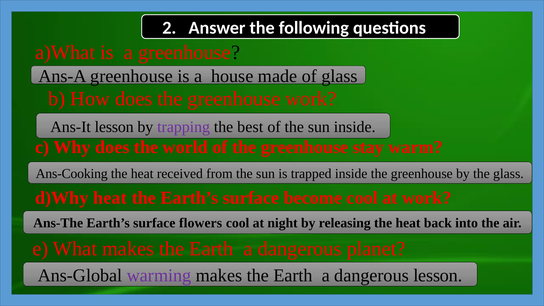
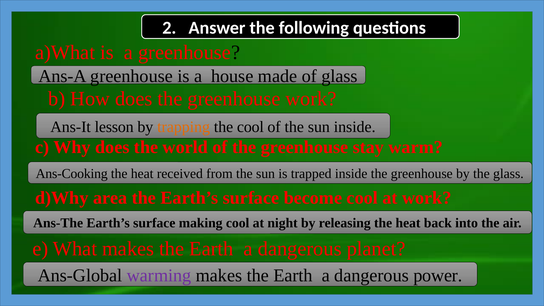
trapping colour: purple -> orange
the best: best -> cool
d)Why heat: heat -> area
flowers: flowers -> making
dangerous lesson: lesson -> power
